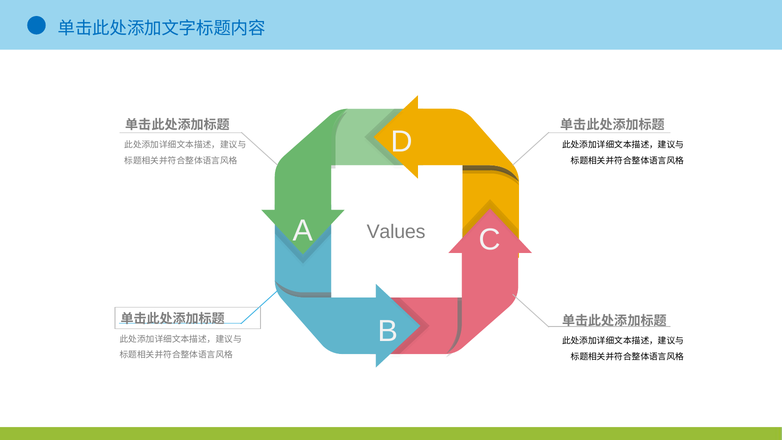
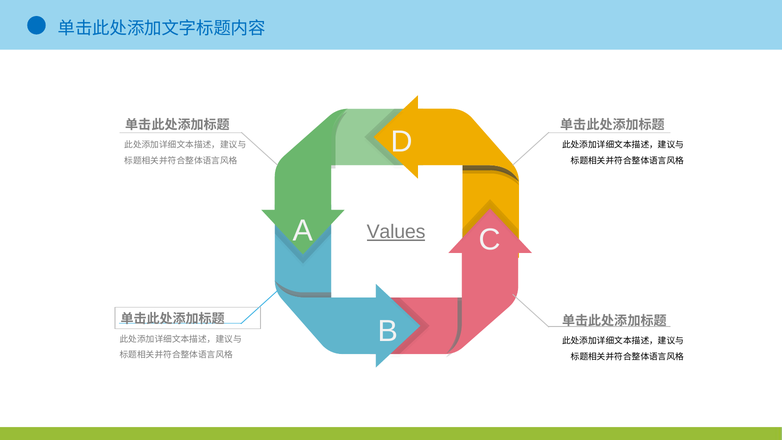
Values underline: none -> present
